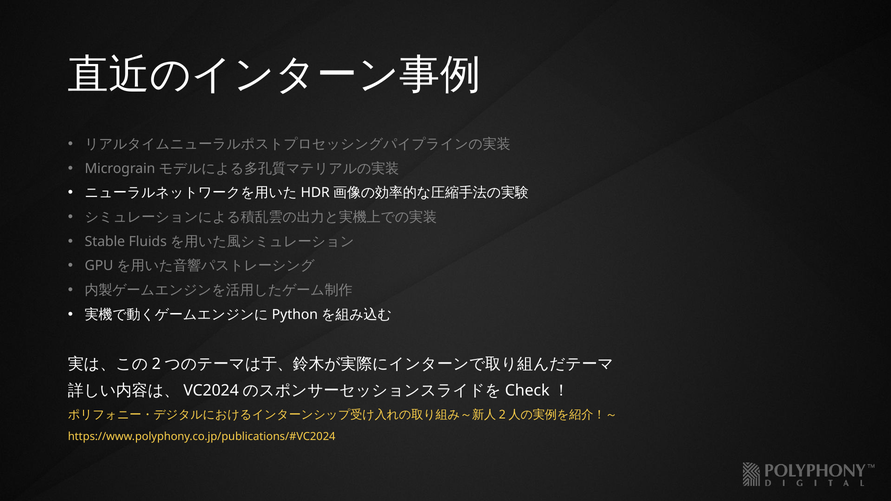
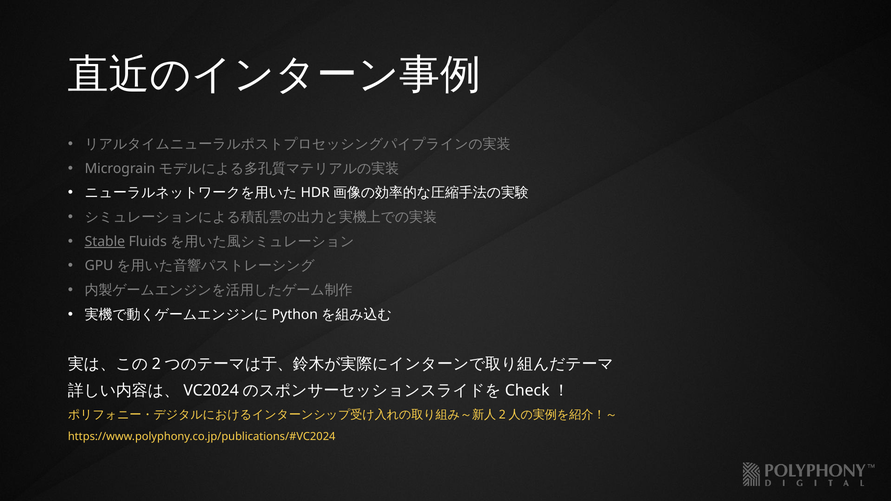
Stable underline: none -> present
